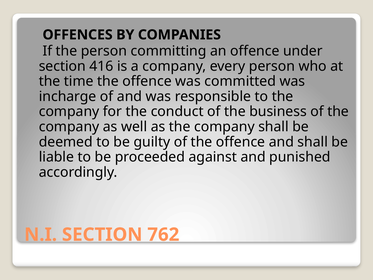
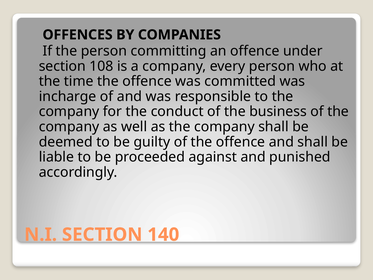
416: 416 -> 108
762: 762 -> 140
